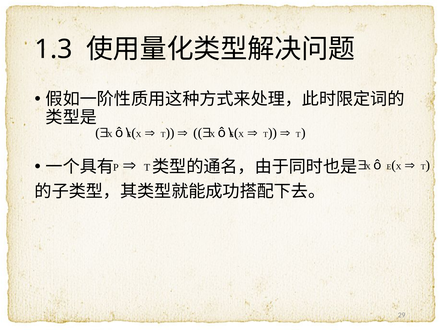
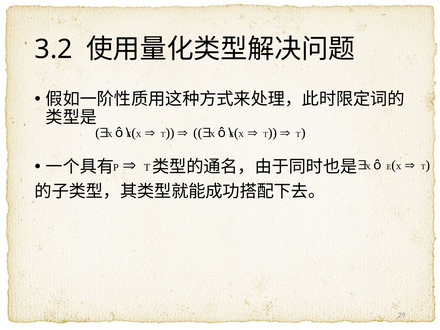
1.3: 1.3 -> 3.2
